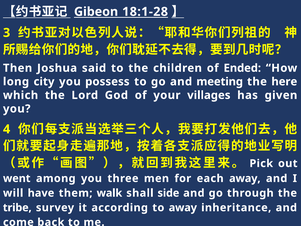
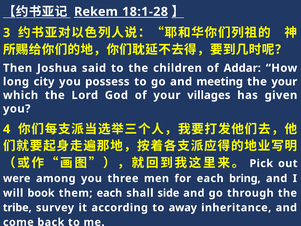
Gibeon: Gibeon -> Rekem
Ended: Ended -> Addar
the here: here -> your
went: went -> were
each away: away -> bring
have: have -> book
them walk: walk -> each
